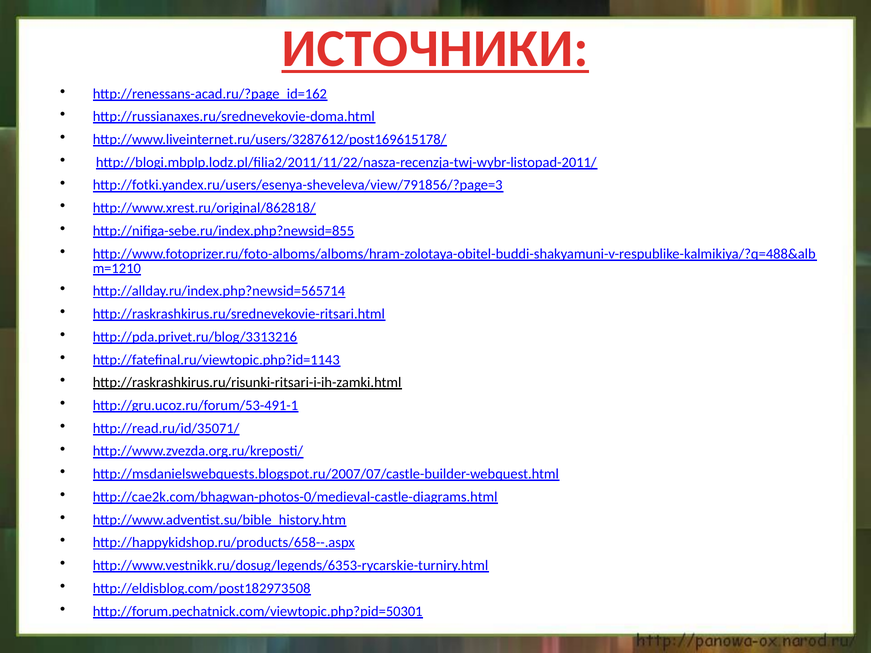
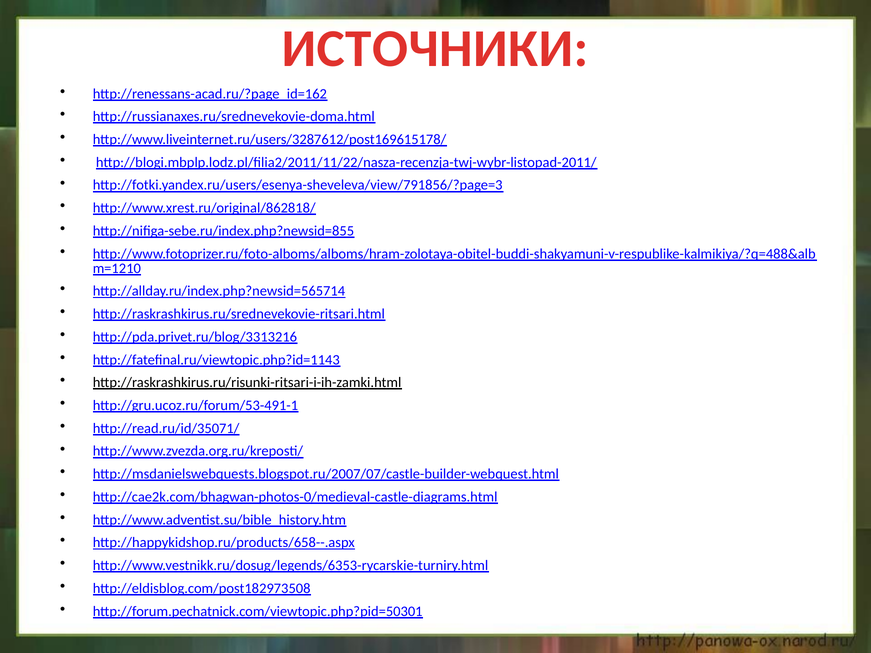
ИСТОЧНИКИ underline: present -> none
